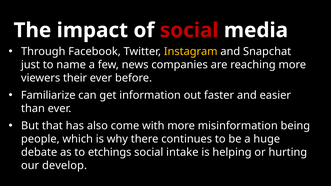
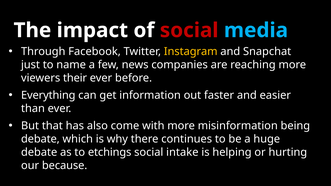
media colour: white -> light blue
Familiarize: Familiarize -> Everything
people at (40, 139): people -> debate
develop: develop -> because
